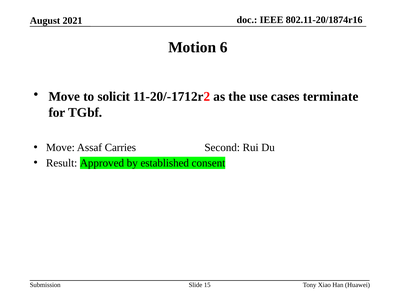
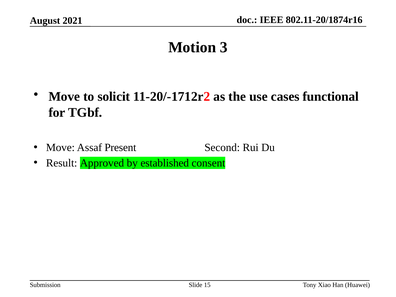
6: 6 -> 3
terminate: terminate -> functional
Carries: Carries -> Present
